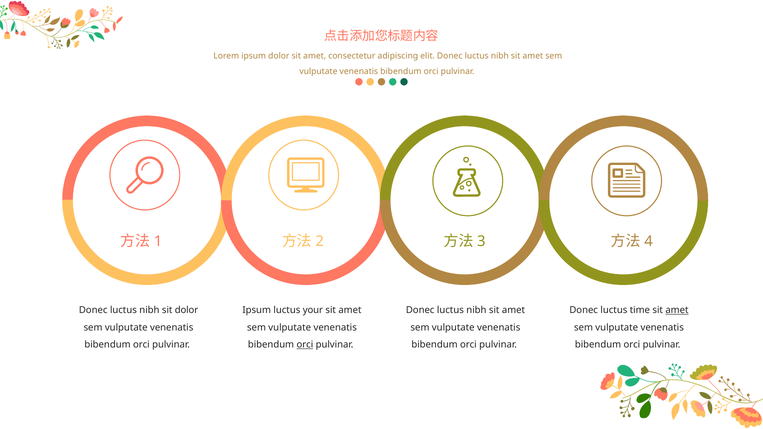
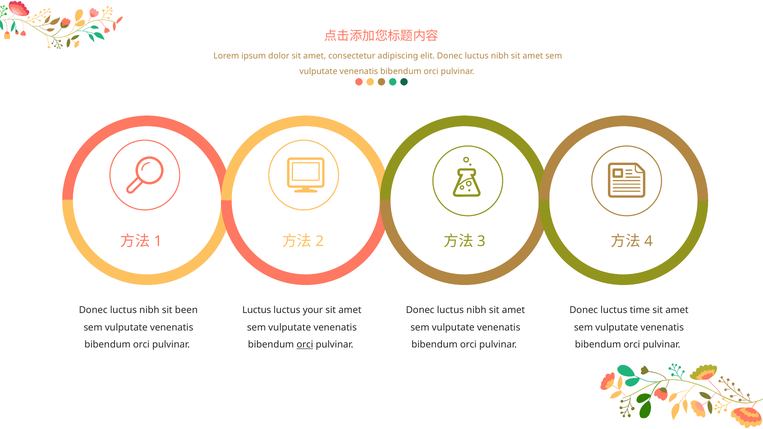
sit dolor: dolor -> been
Ipsum at (257, 310): Ipsum -> Luctus
amet at (677, 310) underline: present -> none
